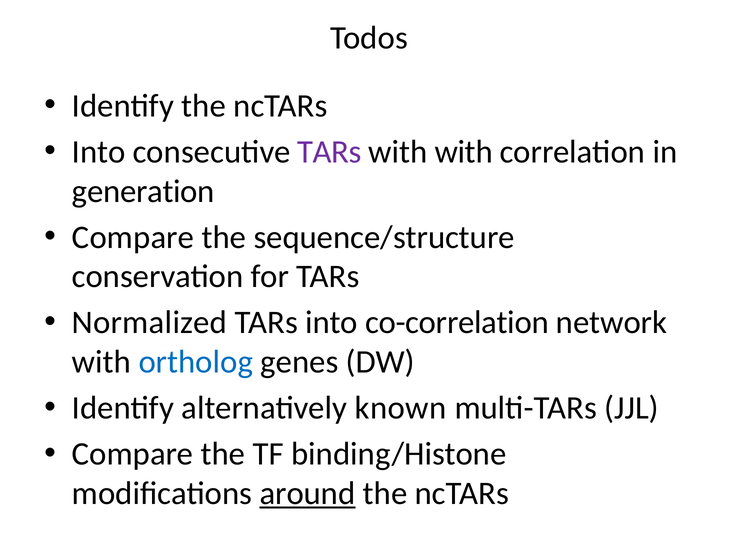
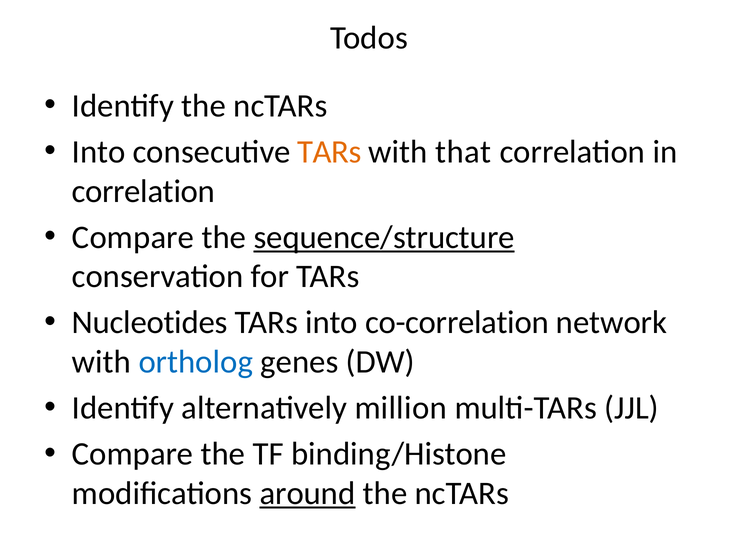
TARs at (329, 152) colour: purple -> orange
with with: with -> that
generation at (143, 191): generation -> correlation
sequence/structure underline: none -> present
Normalized: Normalized -> Nucleotides
known: known -> million
